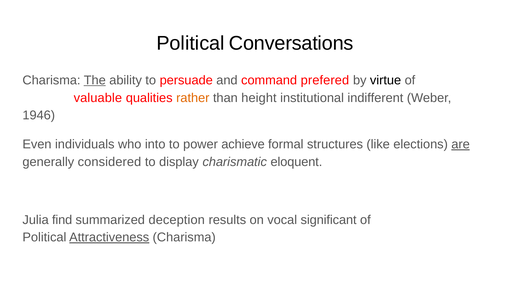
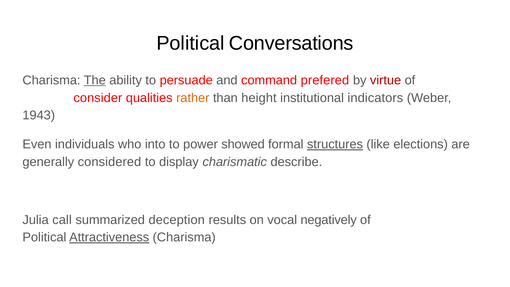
virtue colour: black -> red
valuable: valuable -> consider
indifferent: indifferent -> indicators
1946: 1946 -> 1943
achieve: achieve -> showed
structures underline: none -> present
are underline: present -> none
eloquent: eloquent -> describe
find: find -> call
significant: significant -> negatively
